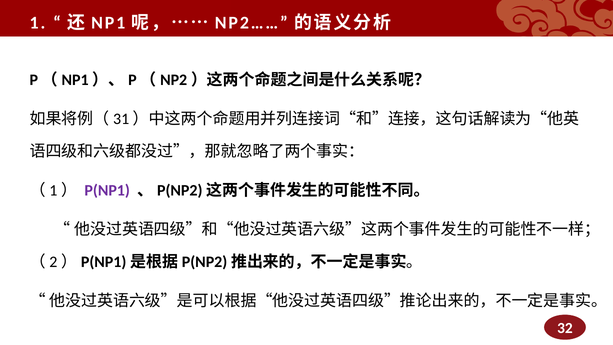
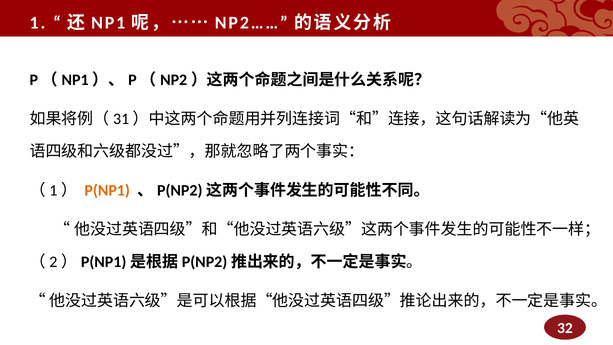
P(NP1 colour: purple -> orange
